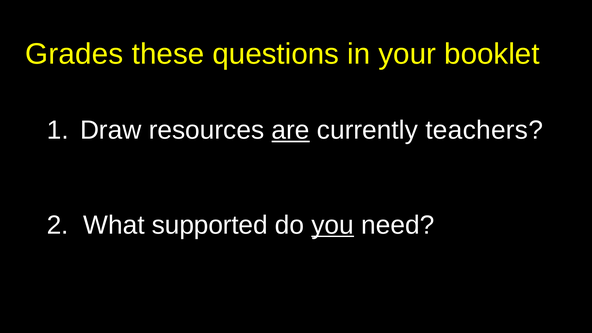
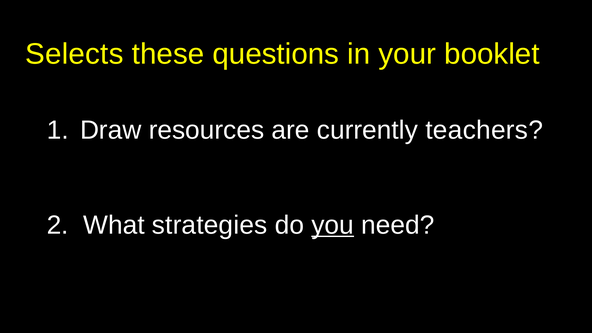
Grades: Grades -> Selects
are underline: present -> none
supported: supported -> strategies
